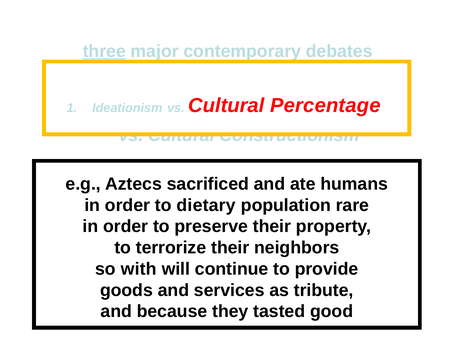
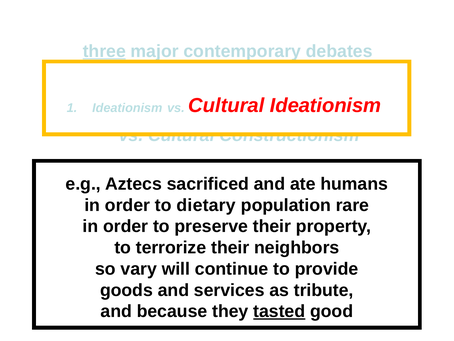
Percentage at (325, 105): Percentage -> Ideationism
with: with -> vary
tasted underline: none -> present
